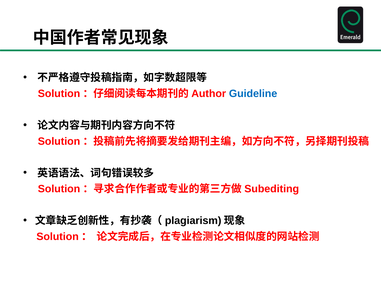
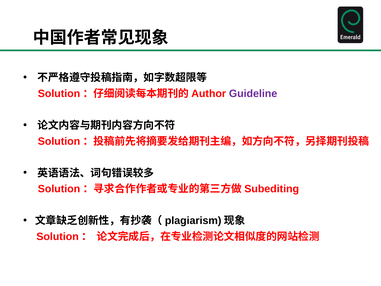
Guideline colour: blue -> purple
